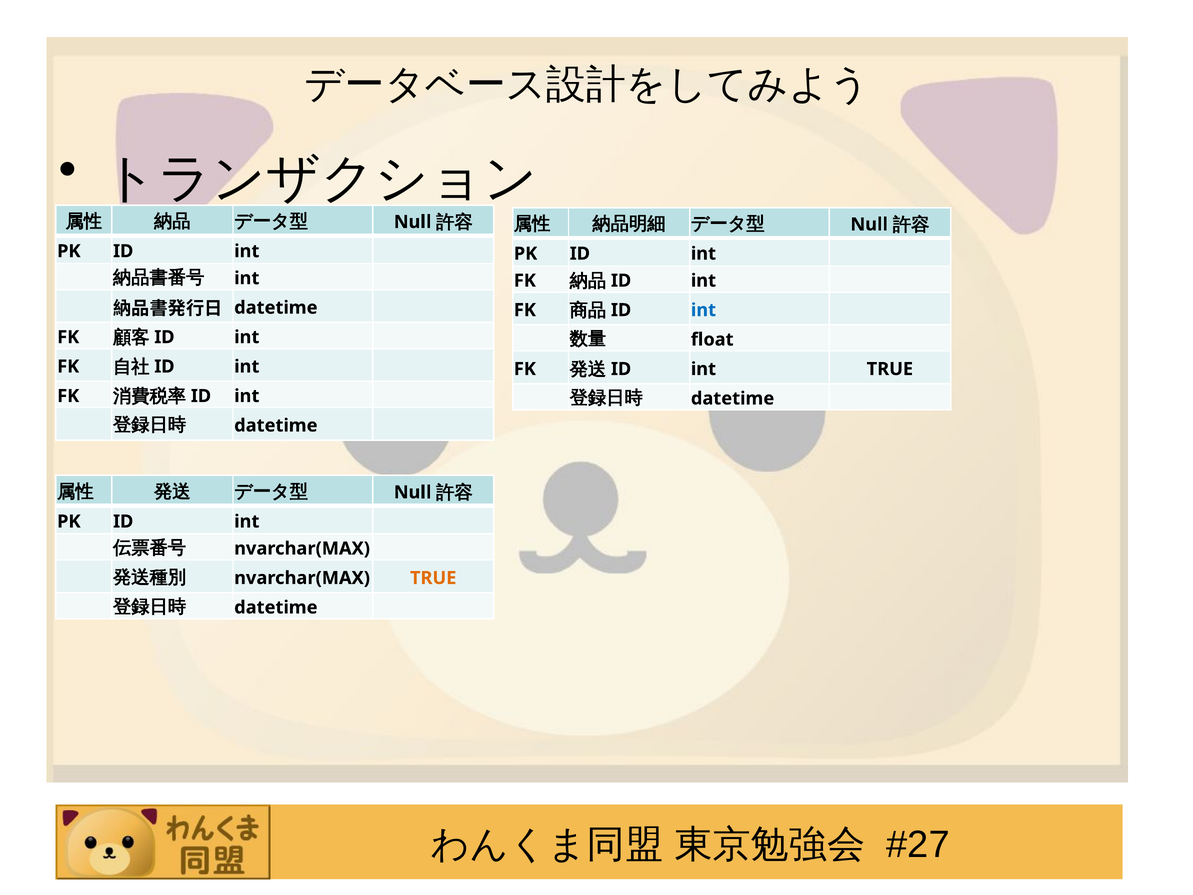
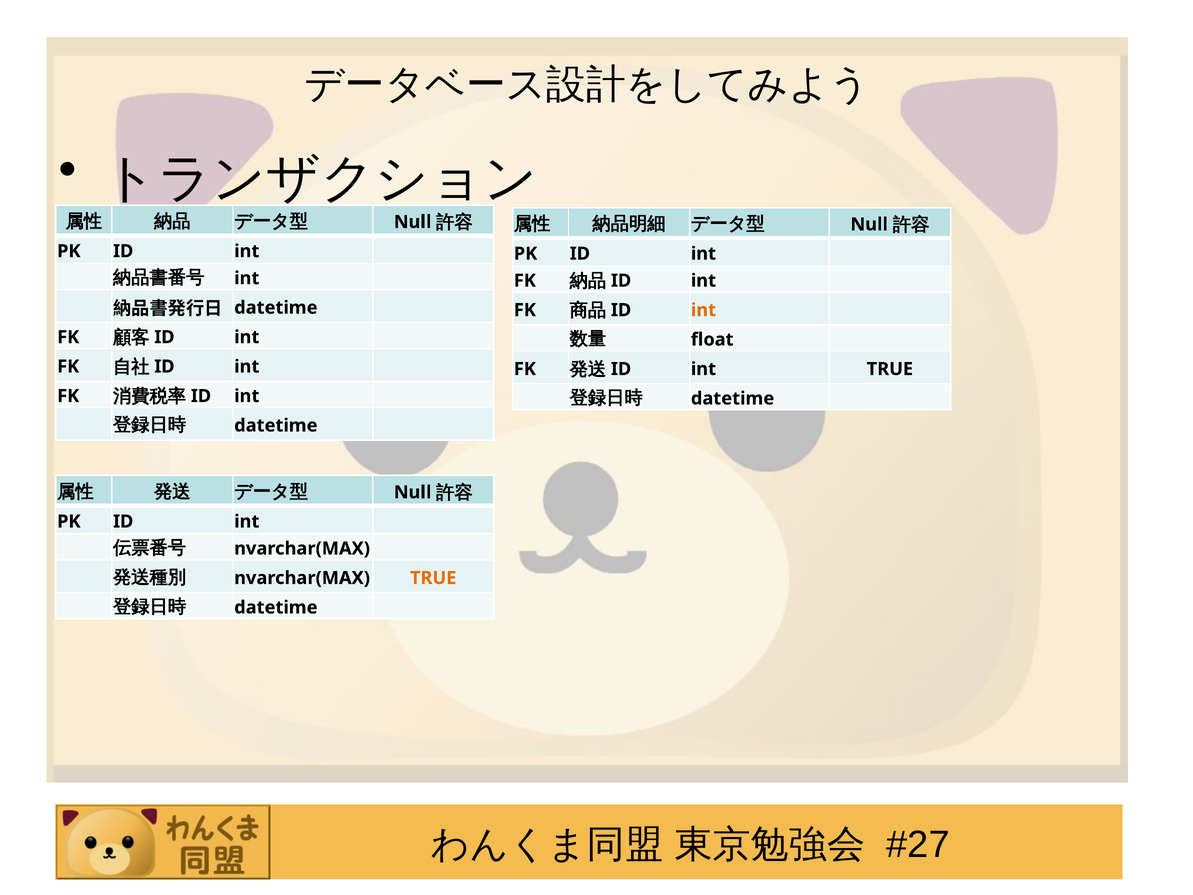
int at (703, 310) colour: blue -> orange
